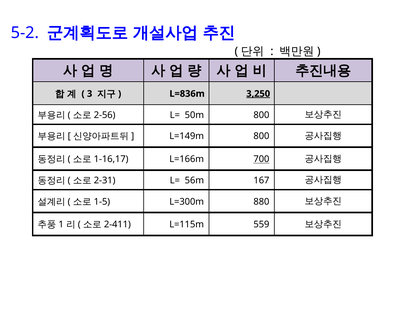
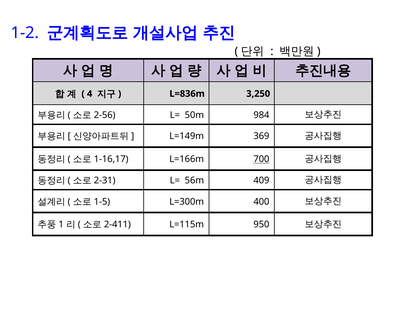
5-2: 5-2 -> 1-2
3: 3 -> 4
3,250 underline: present -> none
50m 800: 800 -> 984
L=149m 800: 800 -> 369
167: 167 -> 409
880: 880 -> 400
559: 559 -> 950
